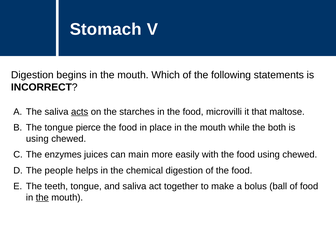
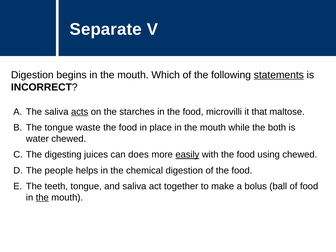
Stomach: Stomach -> Separate
statements underline: none -> present
pierce: pierce -> waste
using at (37, 139): using -> water
enzymes: enzymes -> digesting
main: main -> does
easily underline: none -> present
